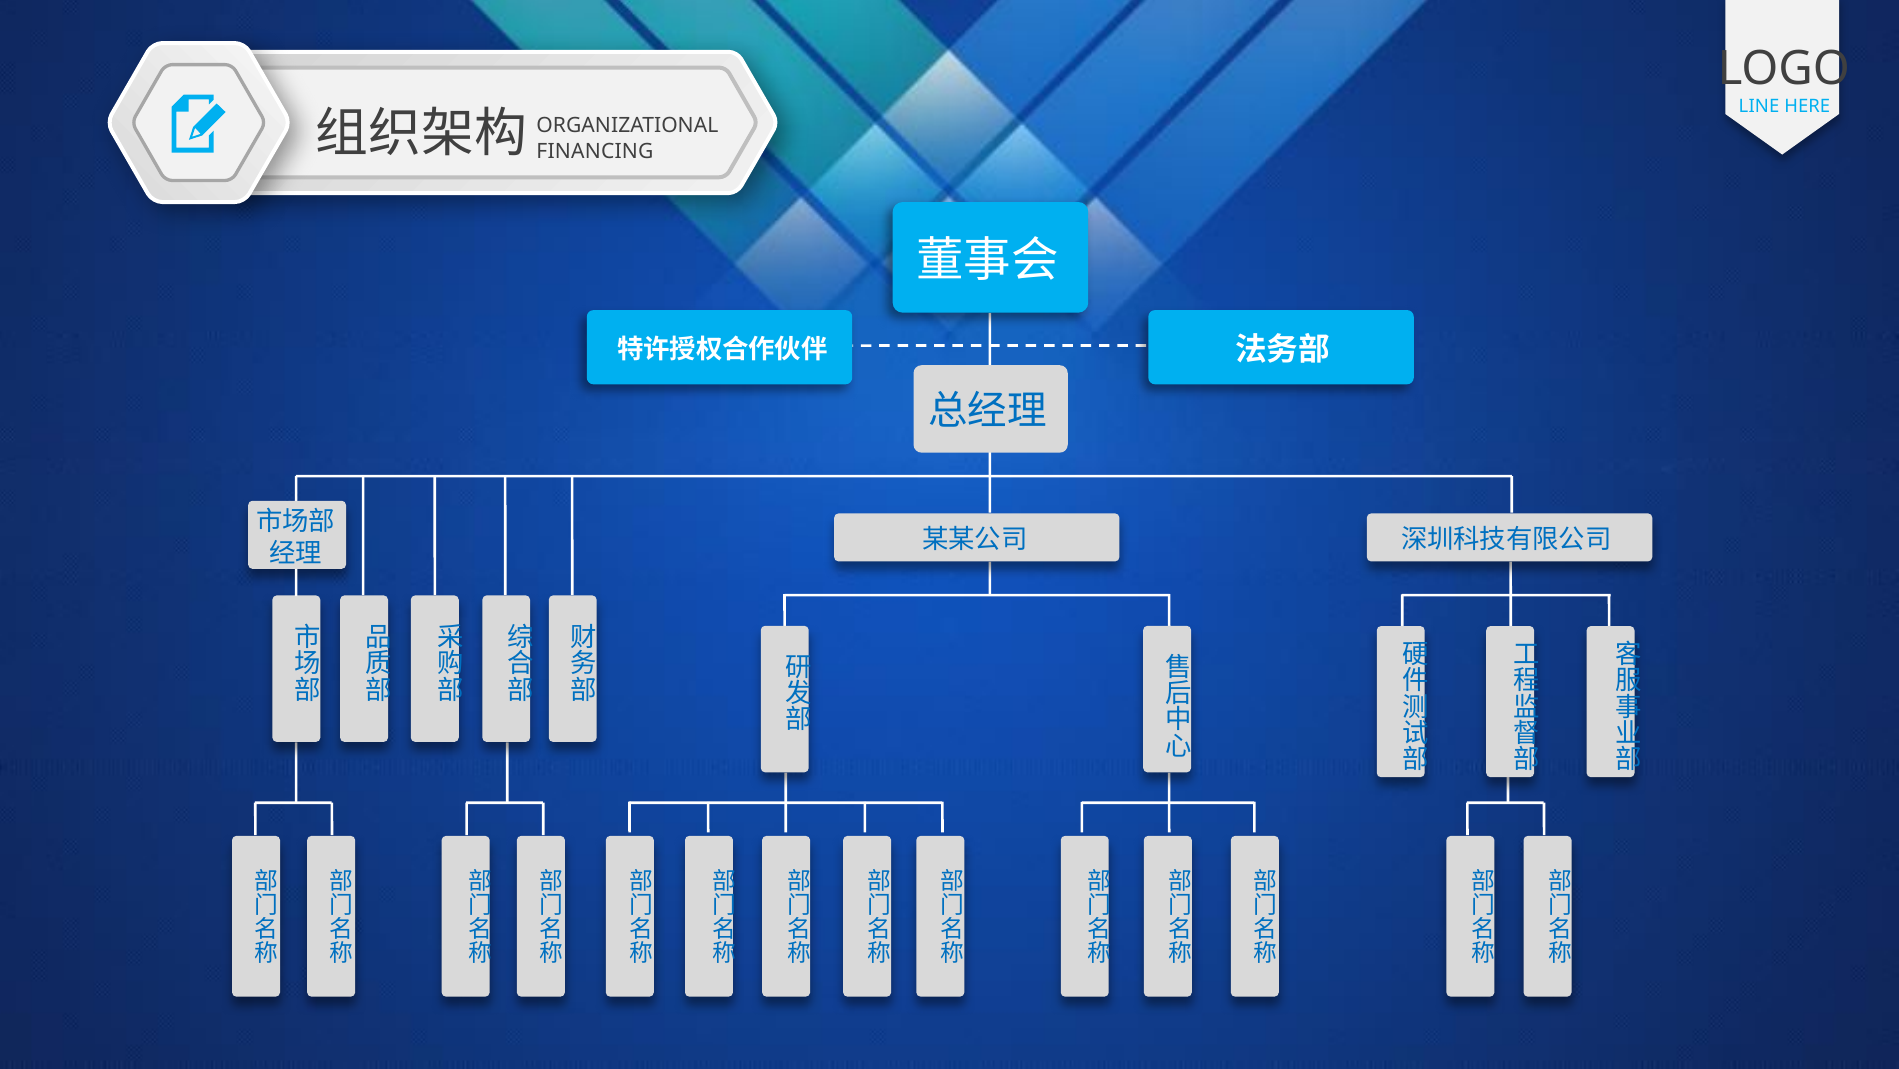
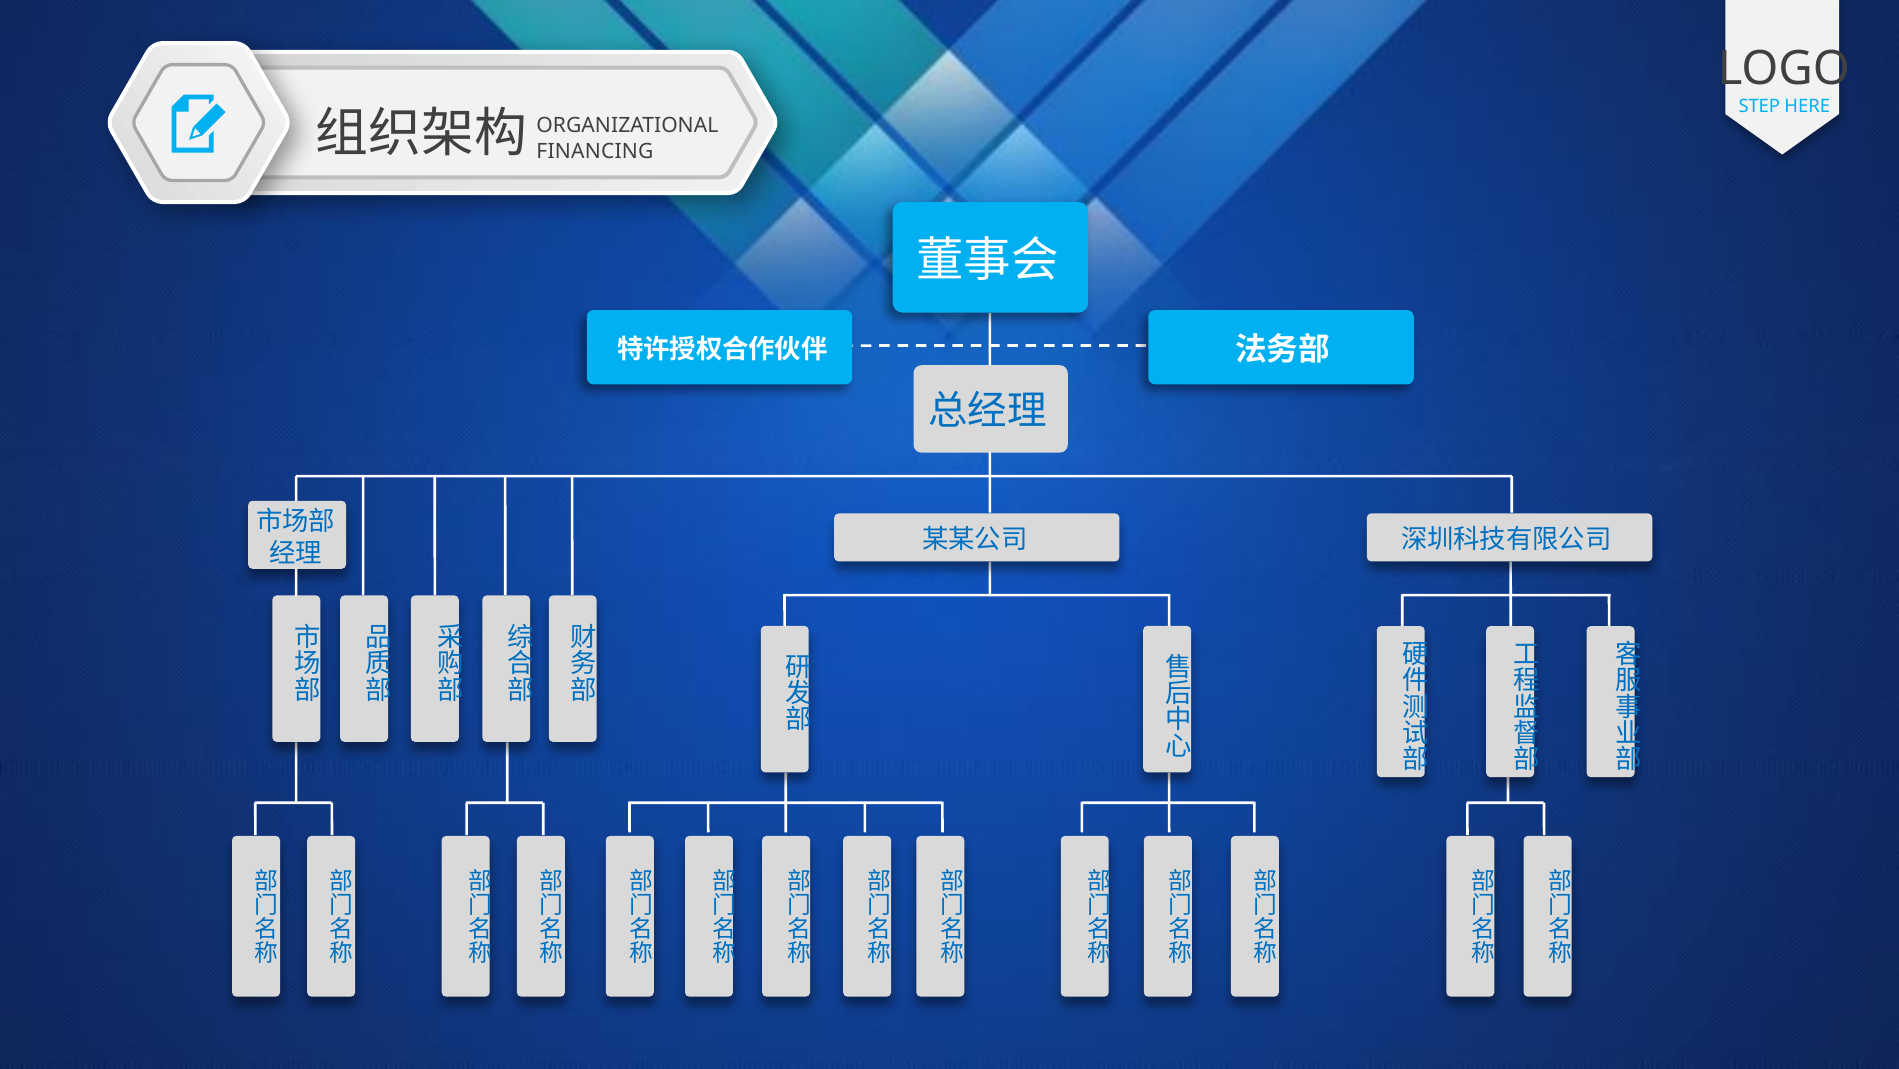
LINE: LINE -> STEP
